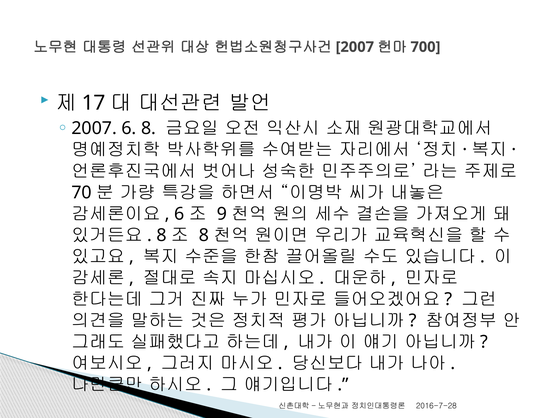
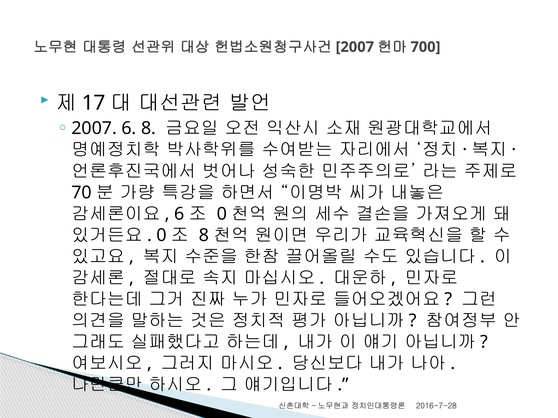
9 at (222, 214): 9 -> 0
8 at (162, 235): 8 -> 0
